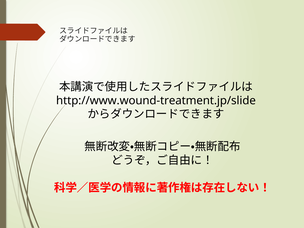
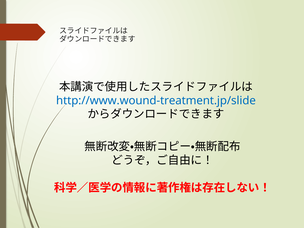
http://www.wound-treatment.jp/slide colour: black -> blue
